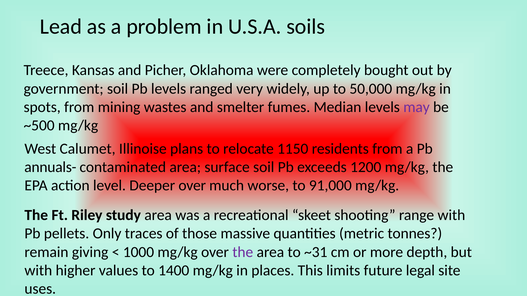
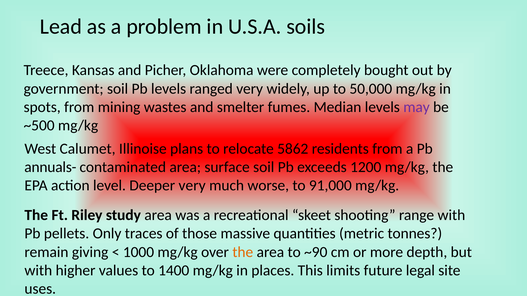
1150: 1150 -> 5862
Deeper over: over -> very
the at (243, 252) colour: purple -> orange
~31: ~31 -> ~90
